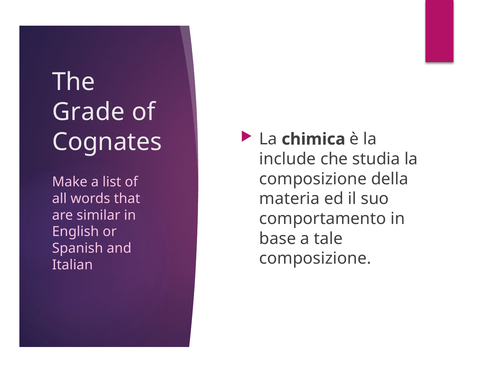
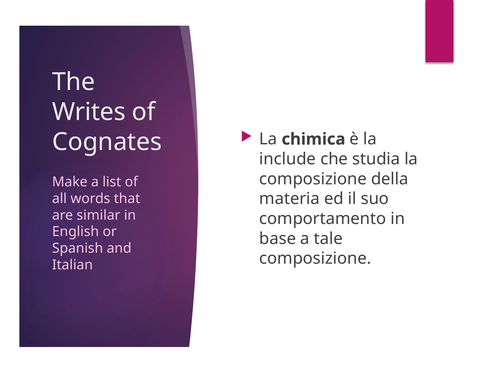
Grade: Grade -> Writes
